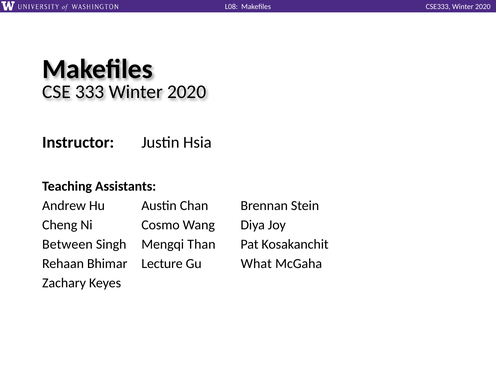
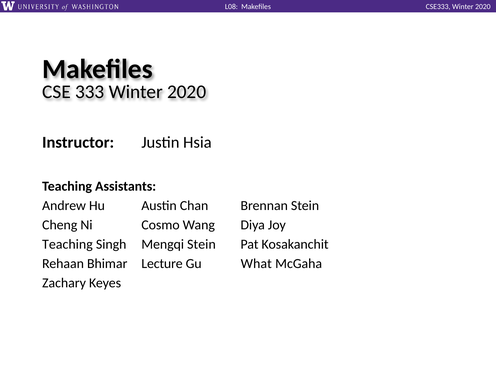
Between at (67, 244): Between -> Teaching
Mengqi Than: Than -> Stein
